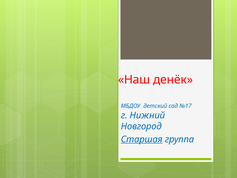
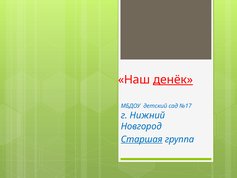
денёк underline: none -> present
